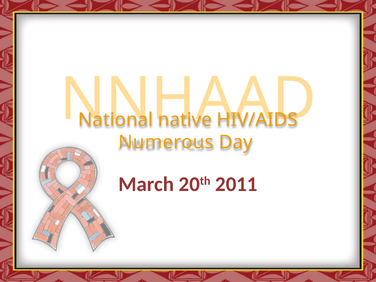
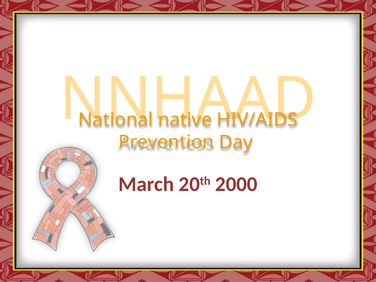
Numerous: Numerous -> Prevention
2011: 2011 -> 2000
